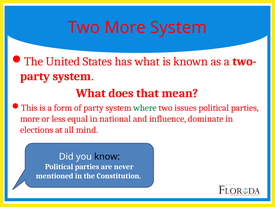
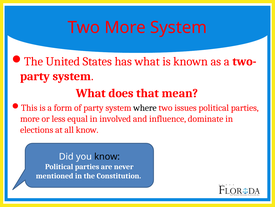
where colour: green -> black
national: national -> involved
all mind: mind -> know
